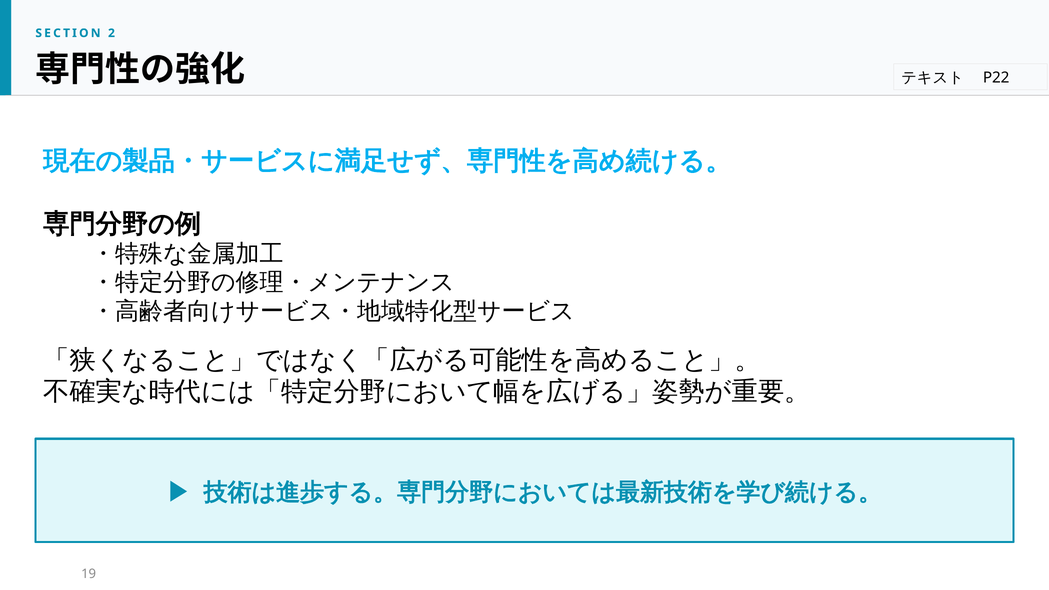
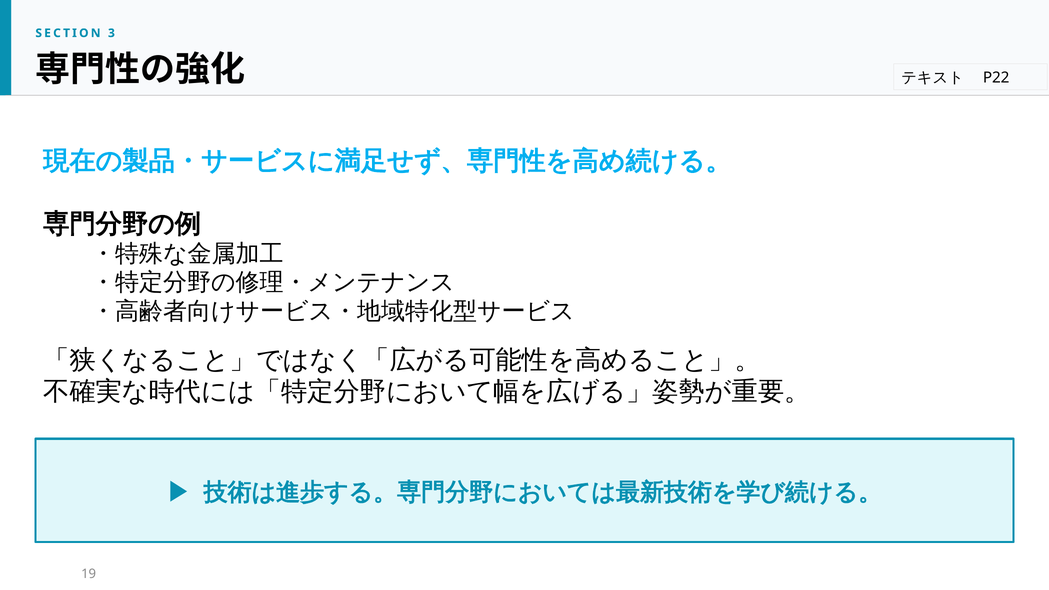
2: 2 -> 3
